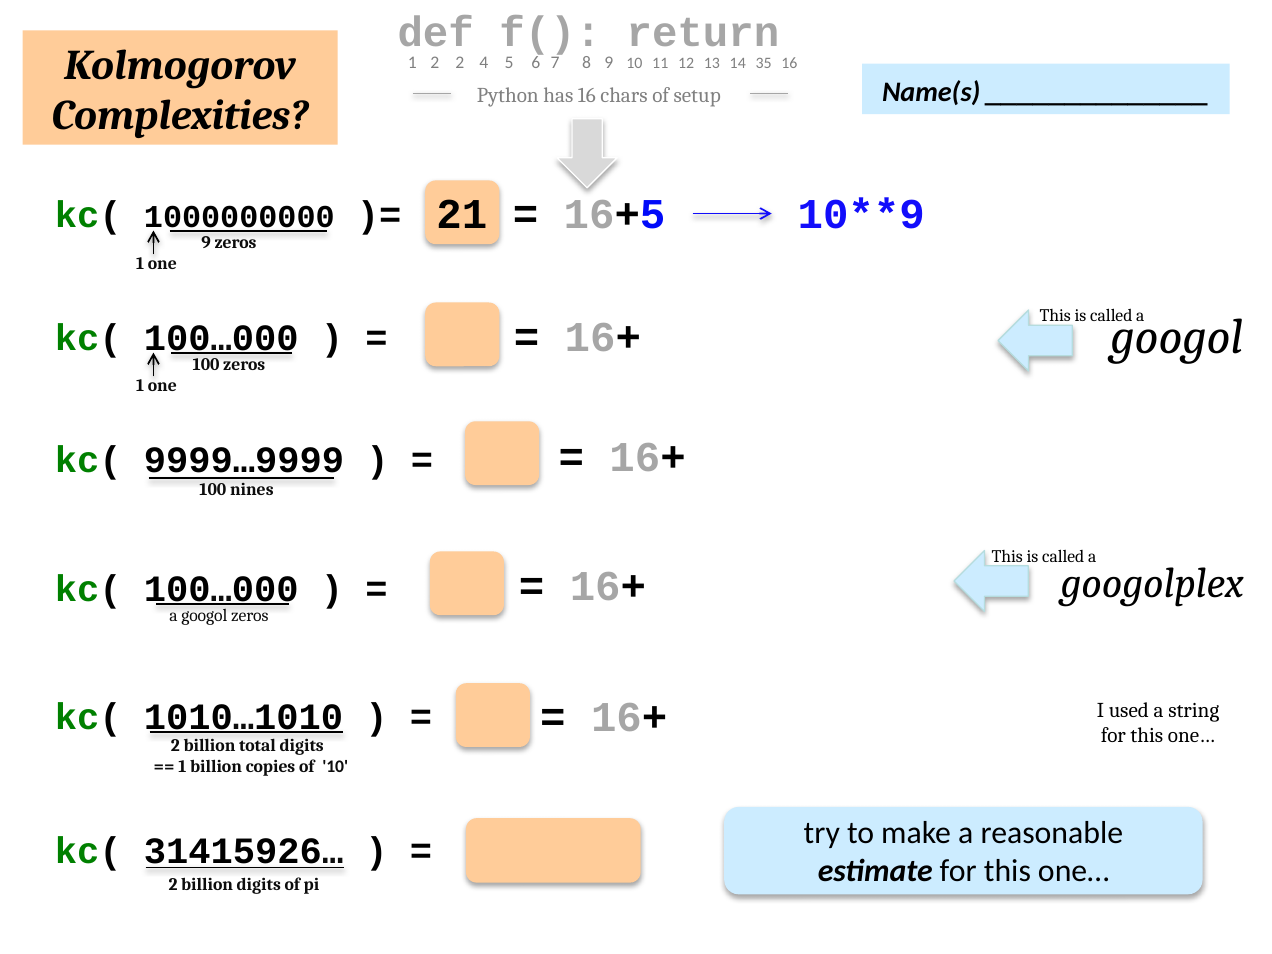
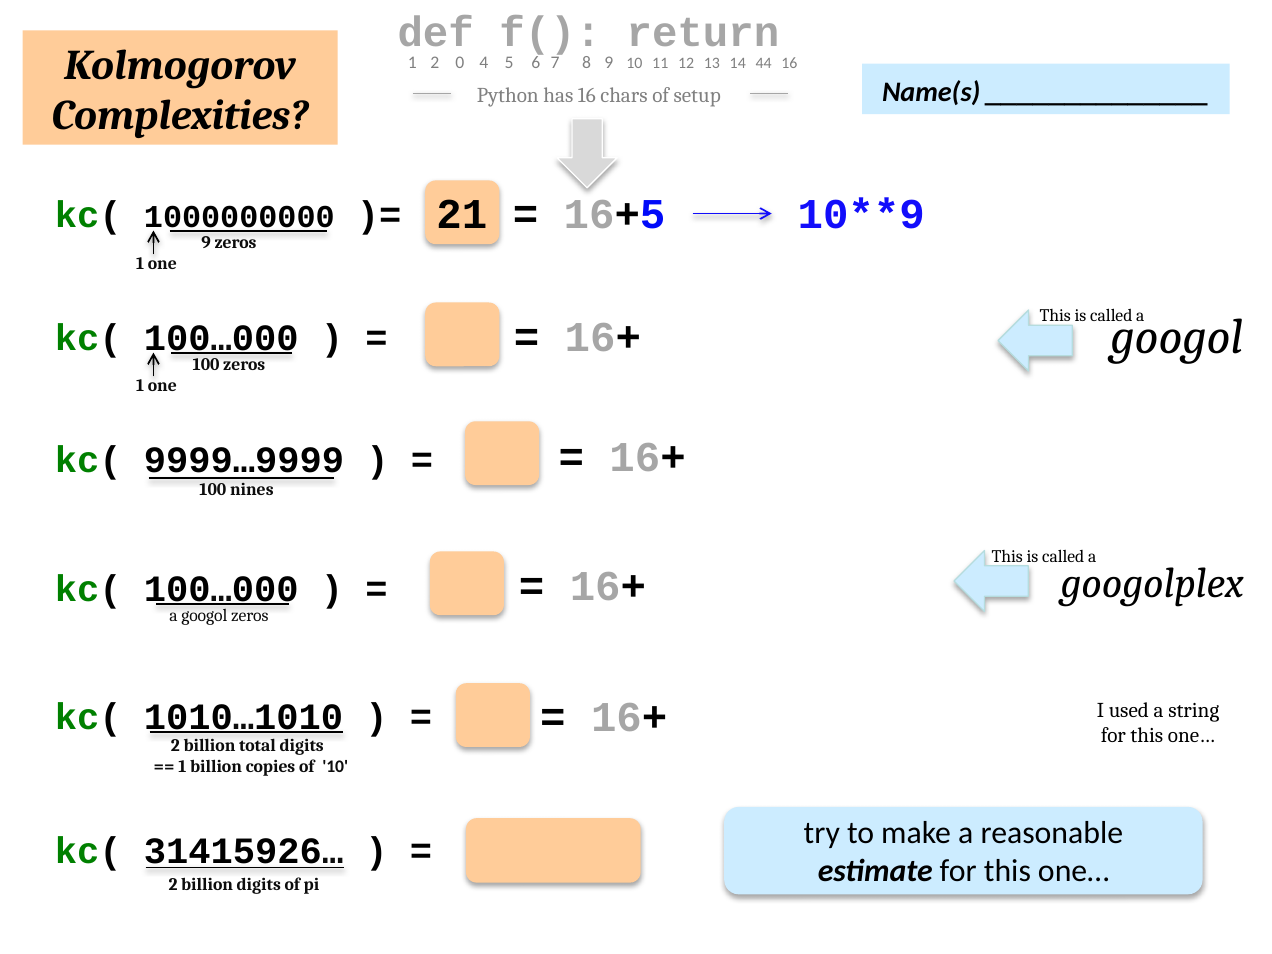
2 2: 2 -> 0
35: 35 -> 44
